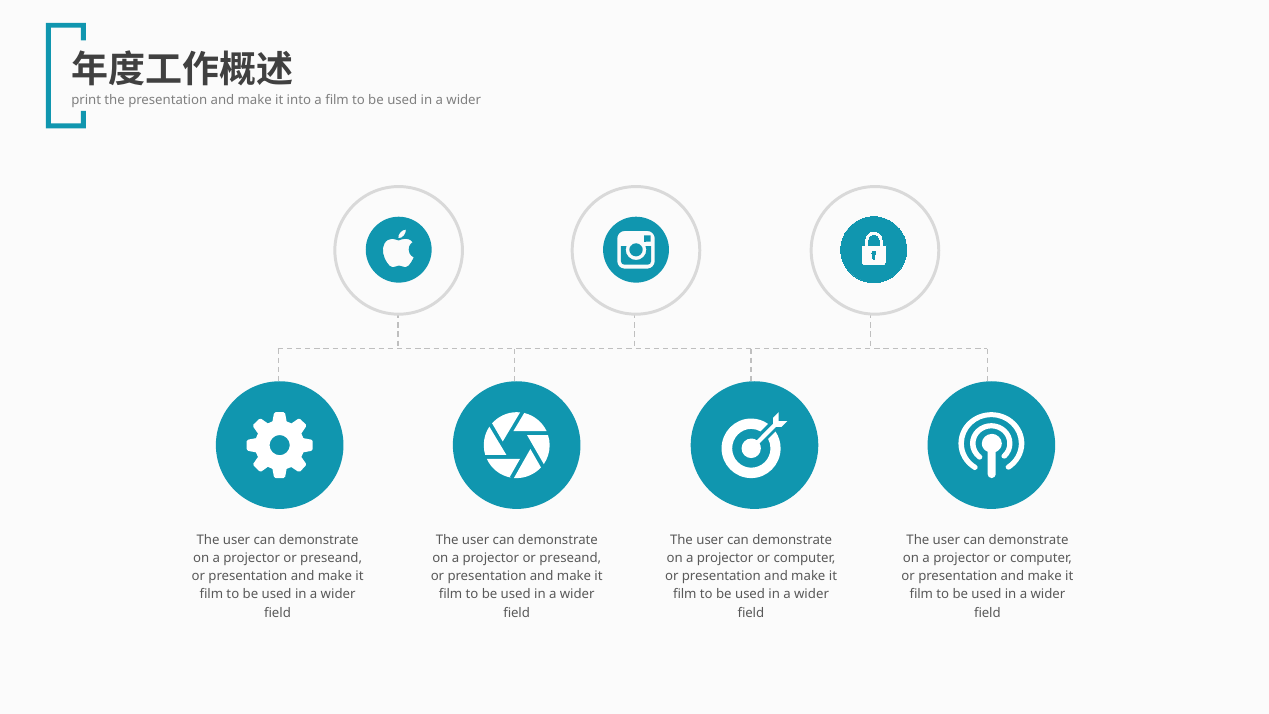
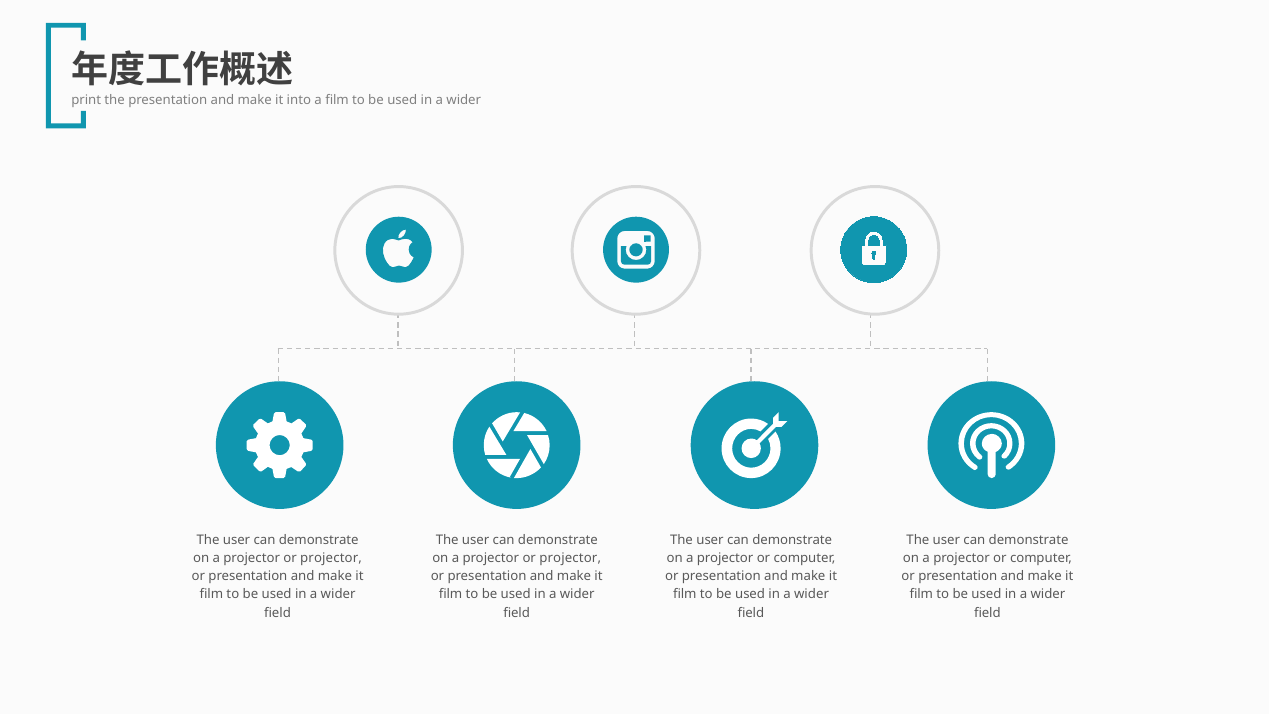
preseand at (331, 558): preseand -> projector
preseand at (570, 558): preseand -> projector
